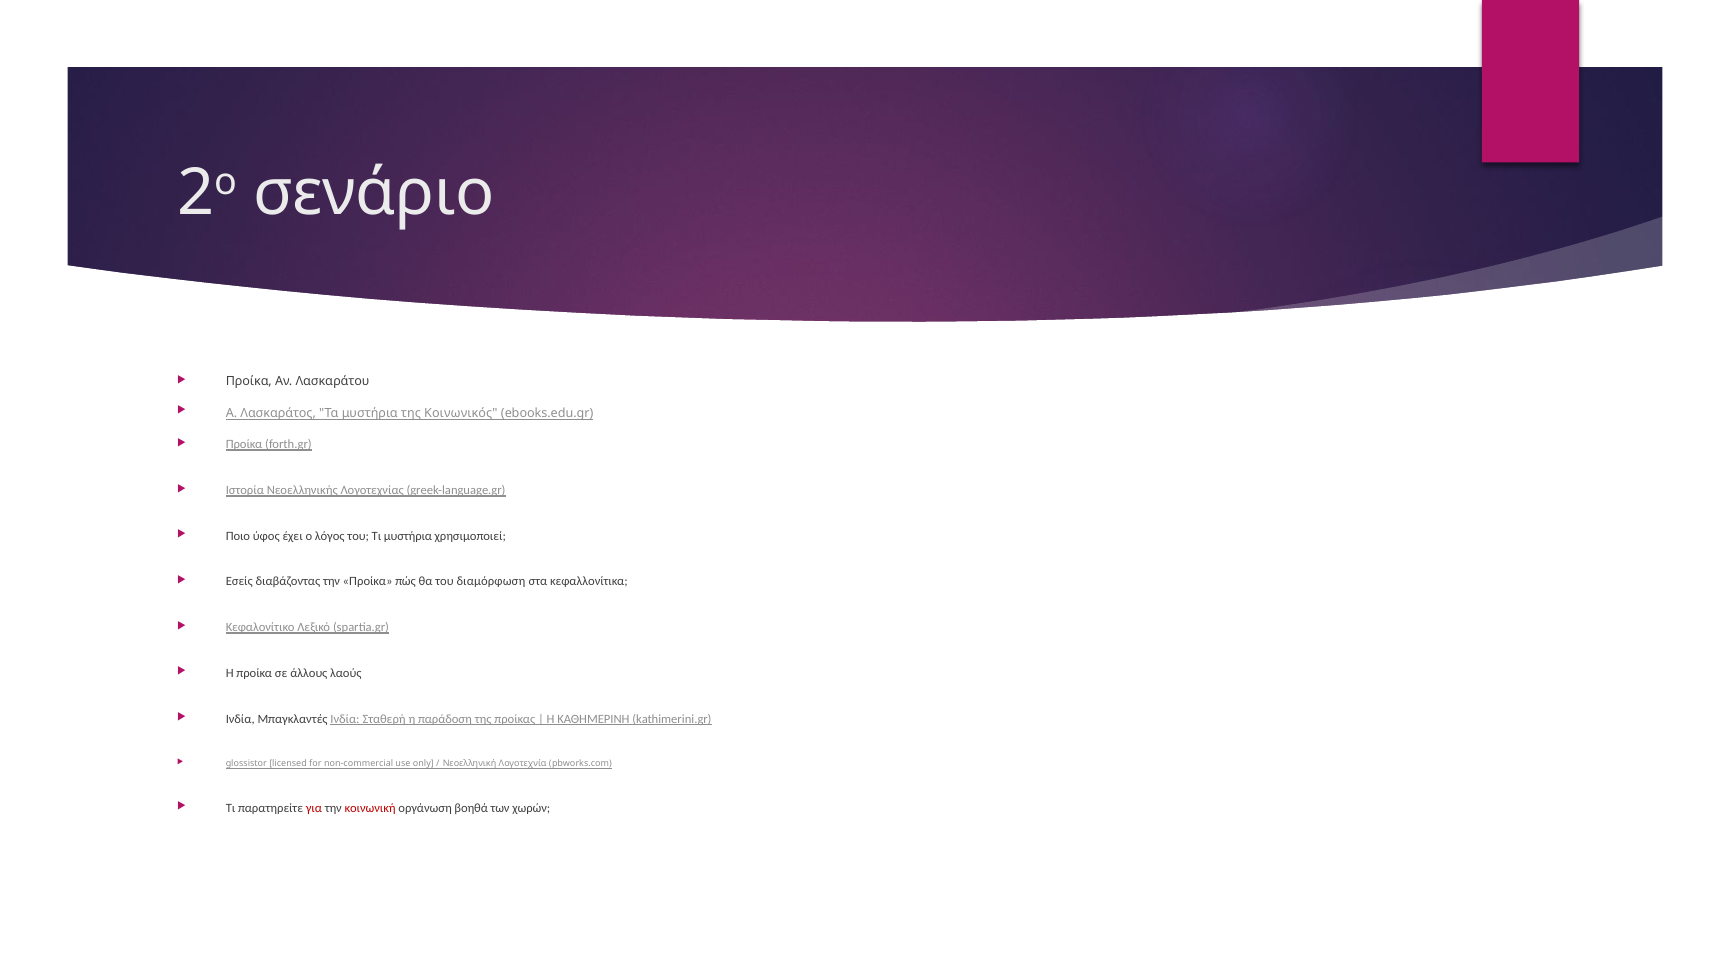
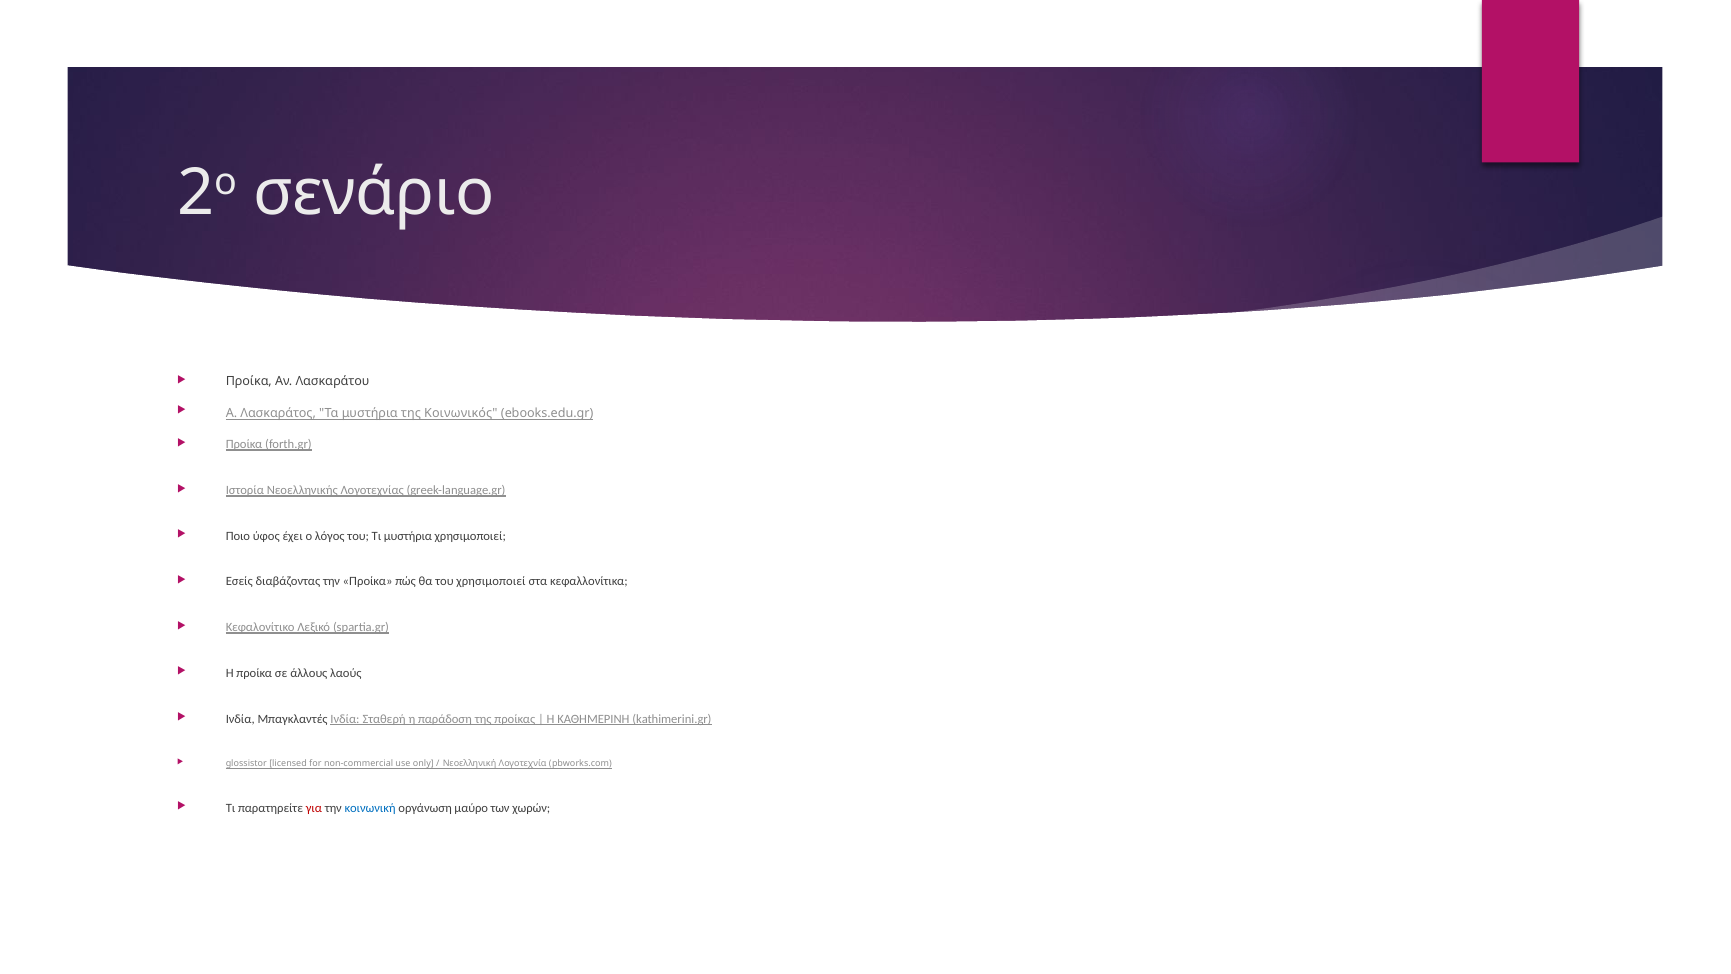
του διαμόρφωση: διαμόρφωση -> χρησιμοποιεί
κοινωνική colour: red -> blue
βοηθά: βοηθά -> μαύρο
